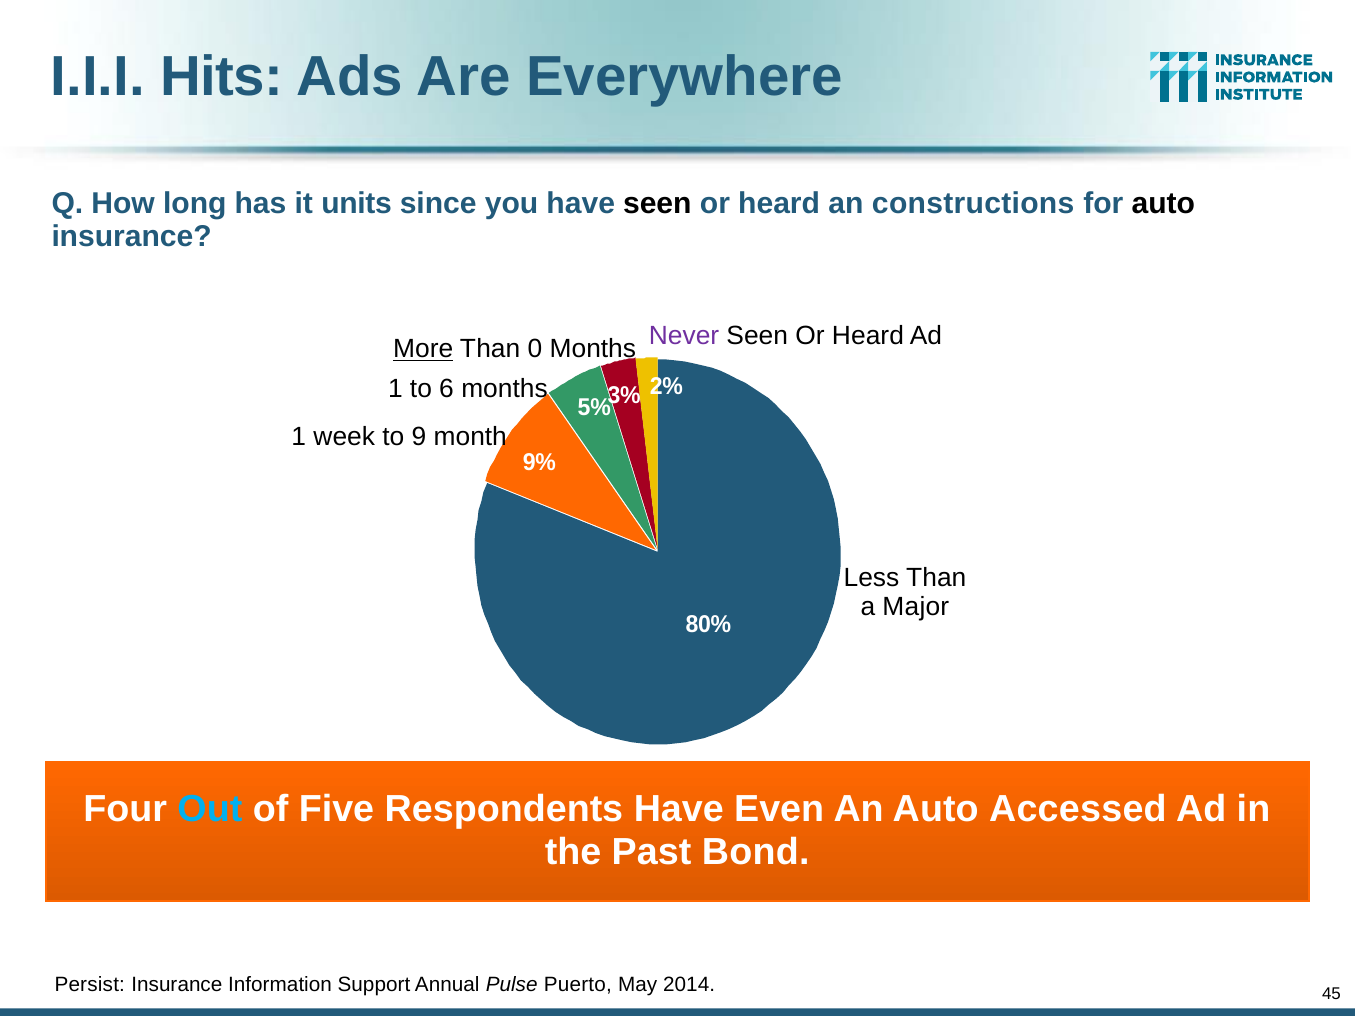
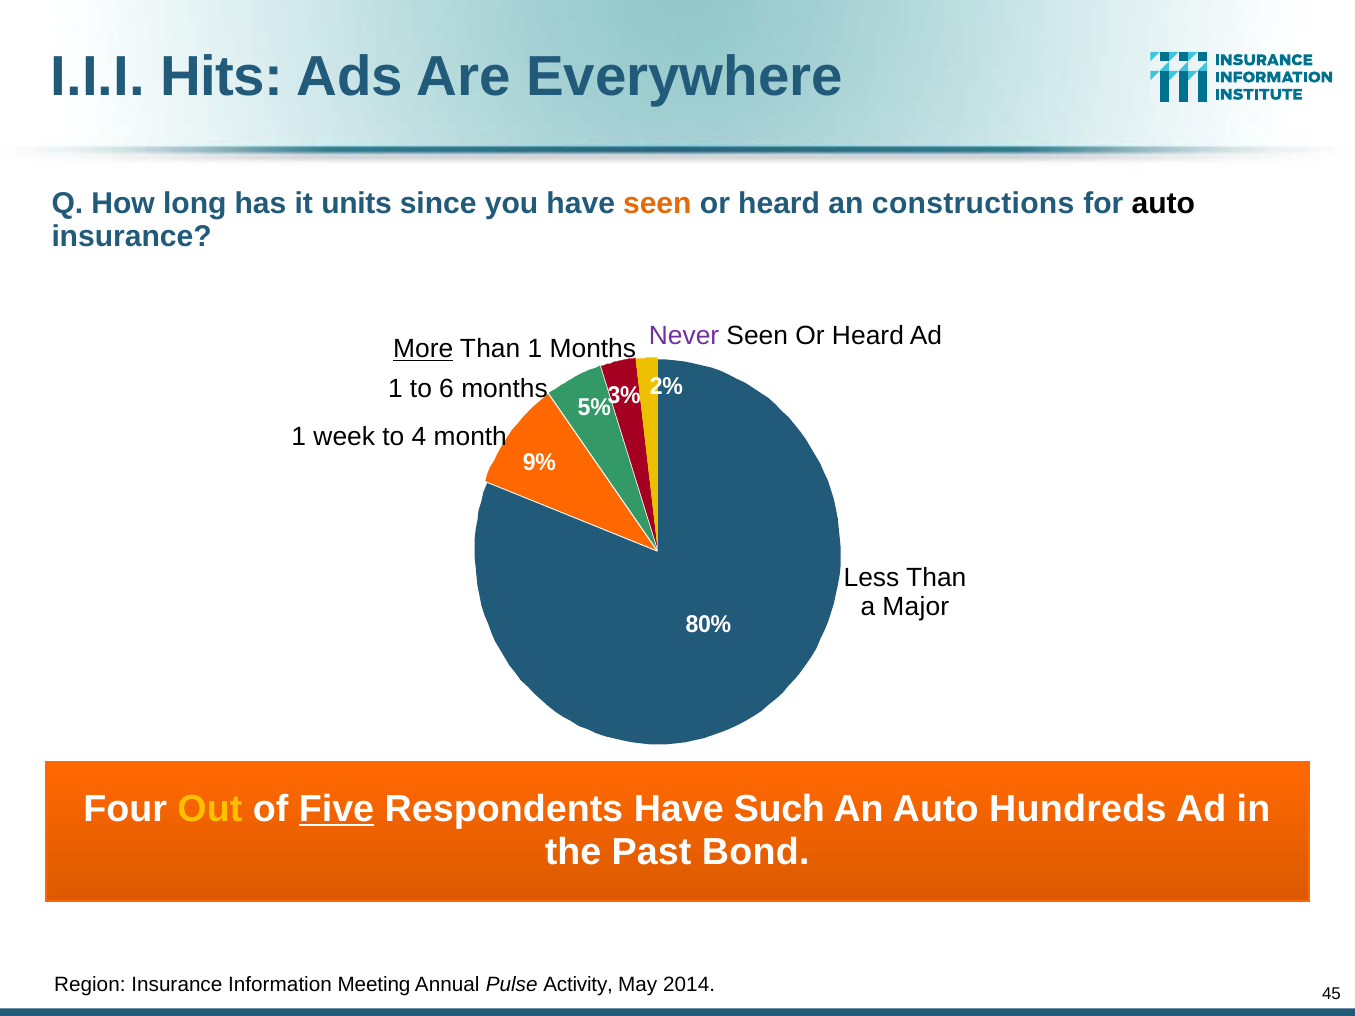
seen at (657, 204) colour: black -> orange
Than 0: 0 -> 1
9: 9 -> 4
Out colour: light blue -> yellow
Five underline: none -> present
Even: Even -> Such
Accessed: Accessed -> Hundreds
Persist: Persist -> Region
Support: Support -> Meeting
Puerto: Puerto -> Activity
